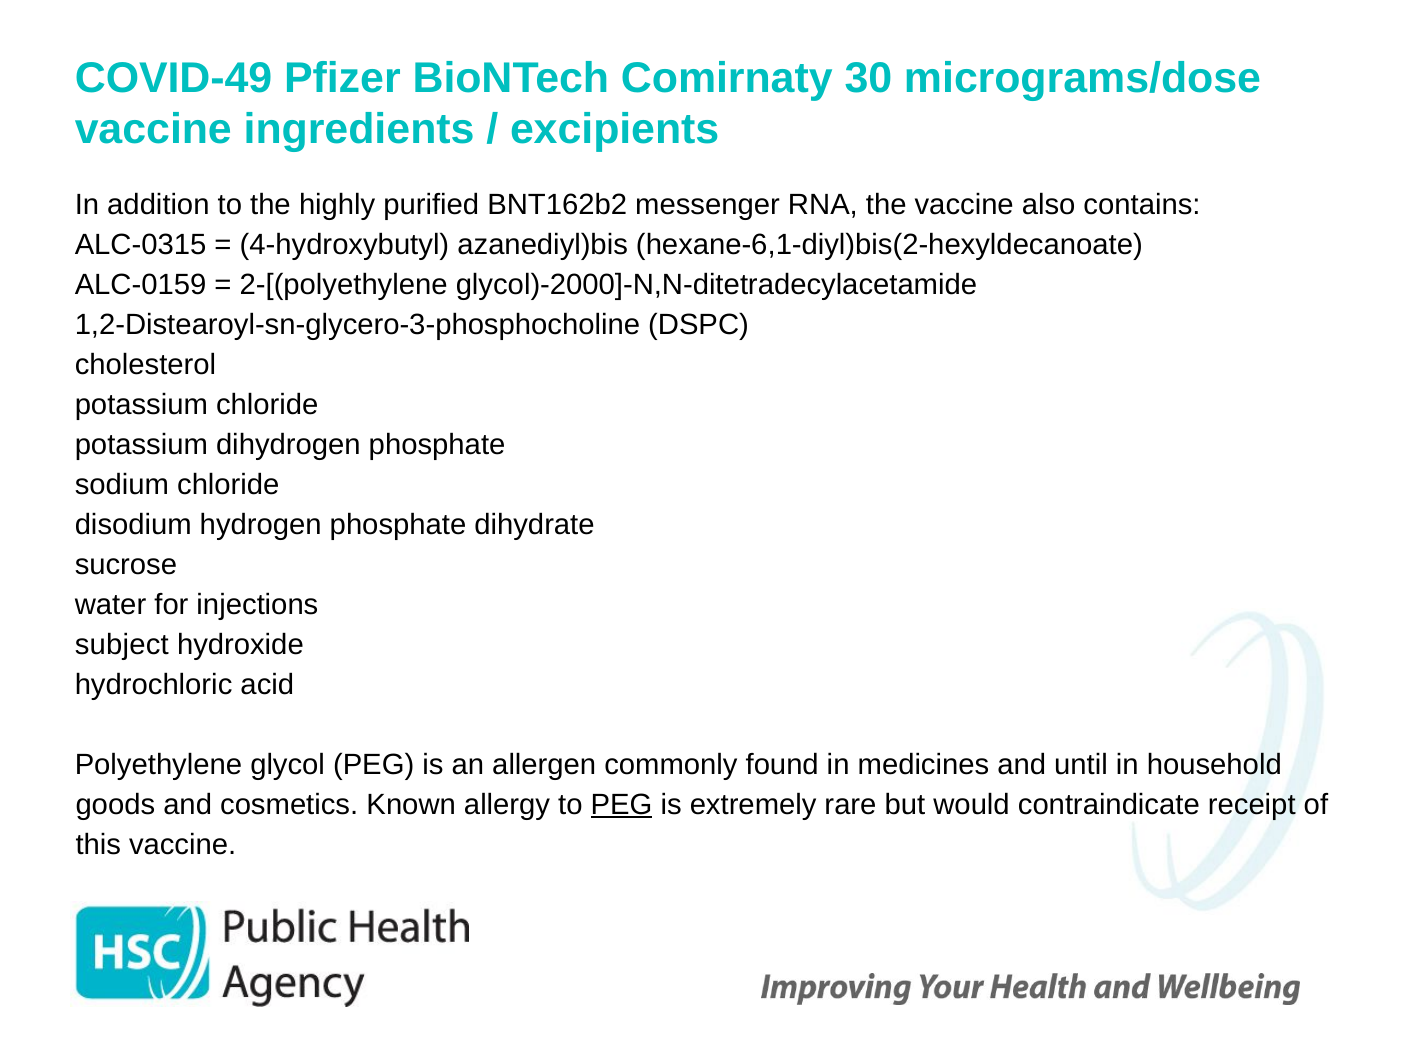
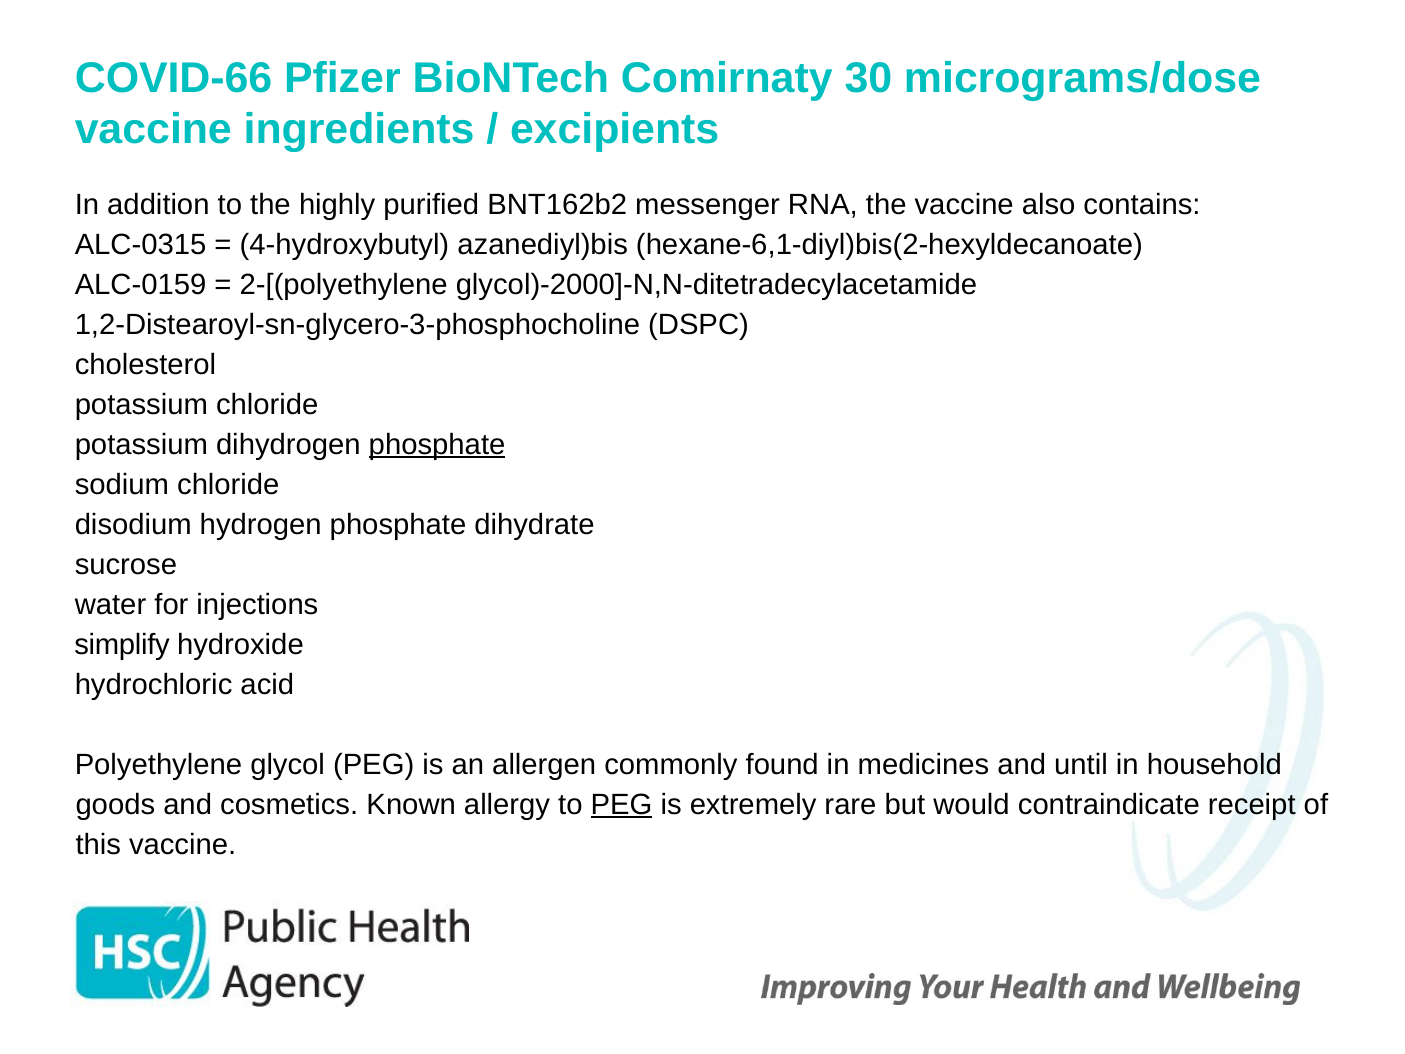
COVID-49: COVID-49 -> COVID-66
phosphate at (437, 444) underline: none -> present
subject: subject -> simplify
